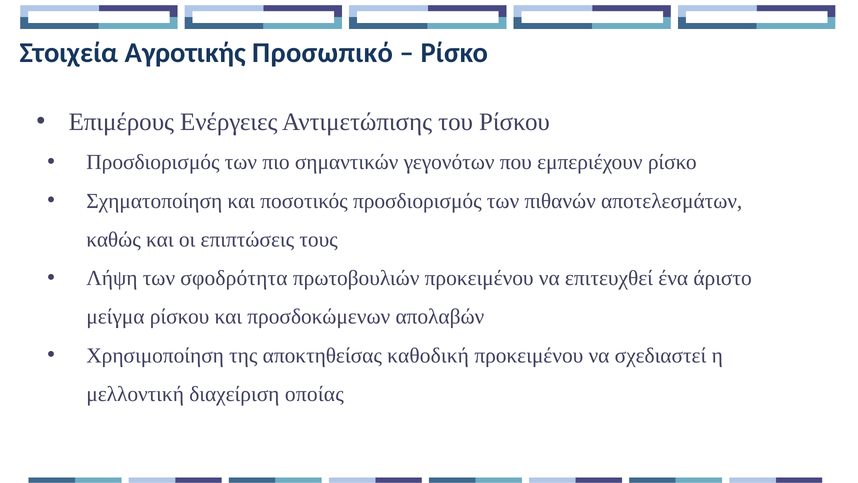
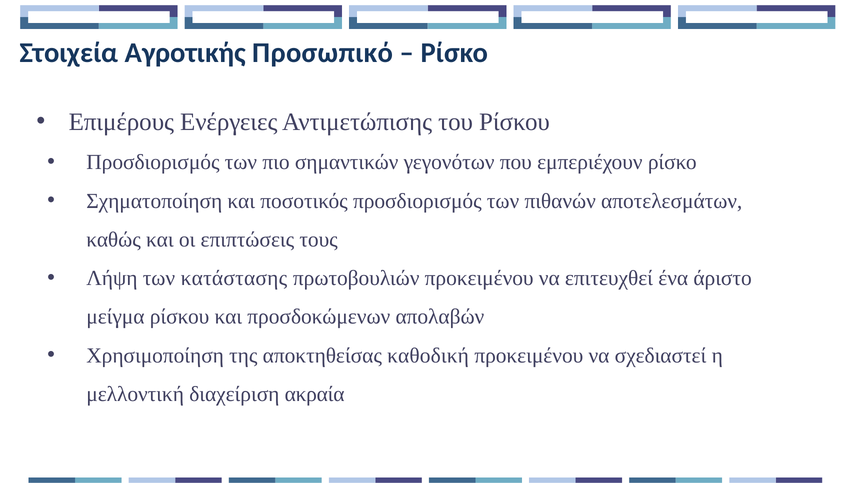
σφοδρότητα: σφοδρότητα -> κατάστασης
οποίας: οποίας -> ακραία
